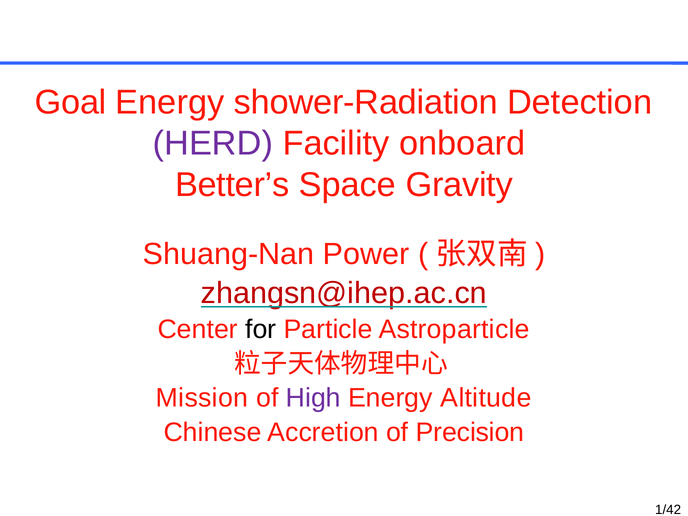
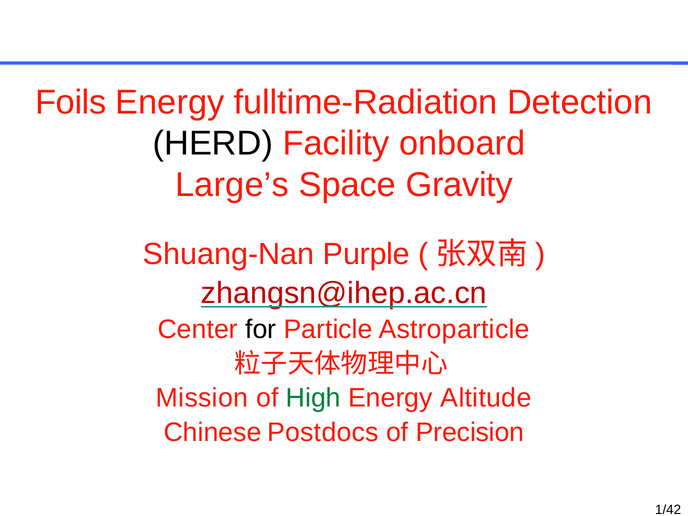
Goal: Goal -> Foils
shower-Radiation: shower-Radiation -> fulltime-Radiation
HERD colour: purple -> black
Better’s: Better’s -> Large’s
Power: Power -> Purple
High colour: purple -> green
Accretion: Accretion -> Postdocs
